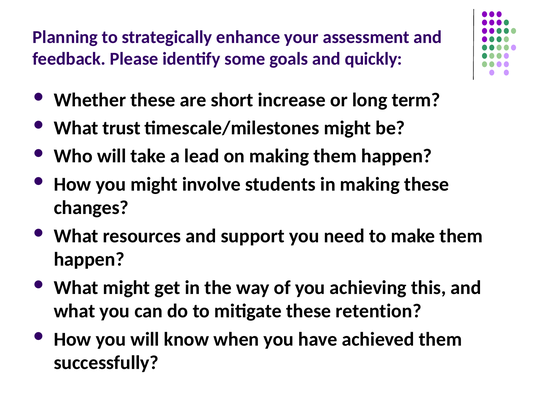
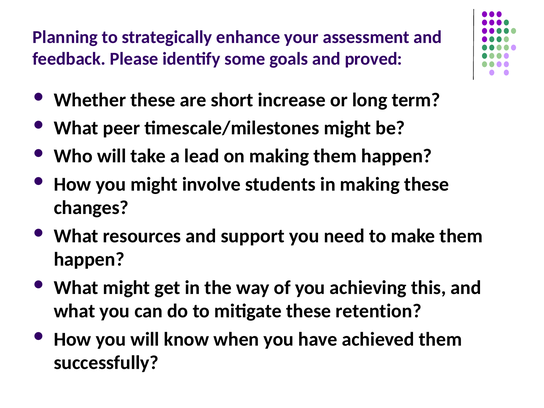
quickly: quickly -> proved
trust: trust -> peer
